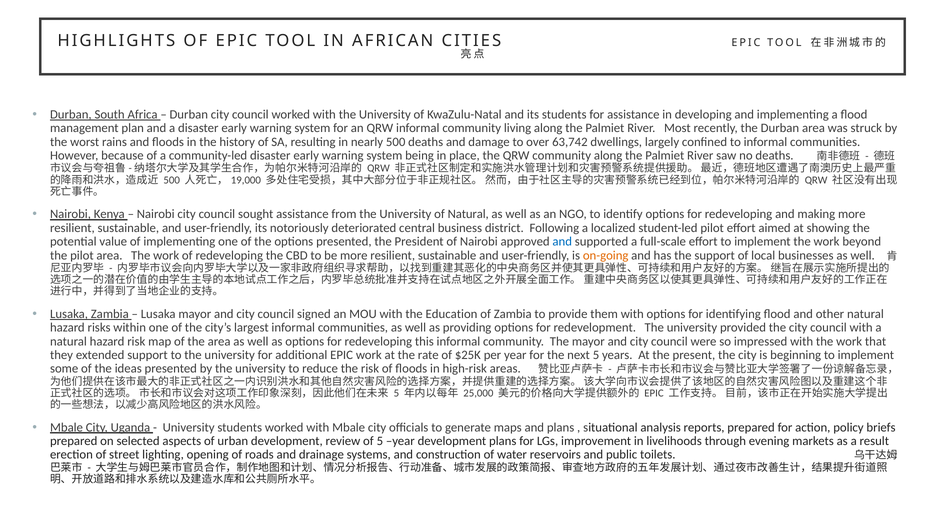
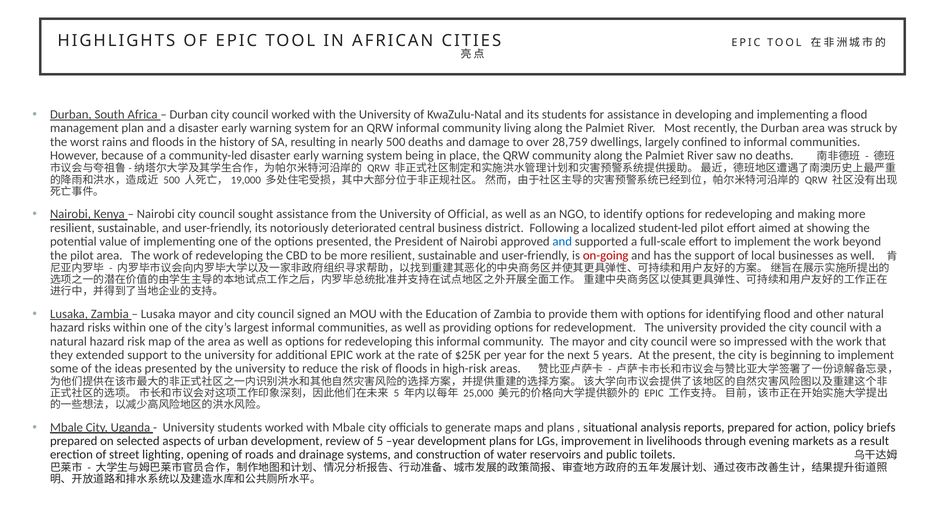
63,742: 63,742 -> 28,759
of Natural: Natural -> Official
on-going colour: orange -> red
